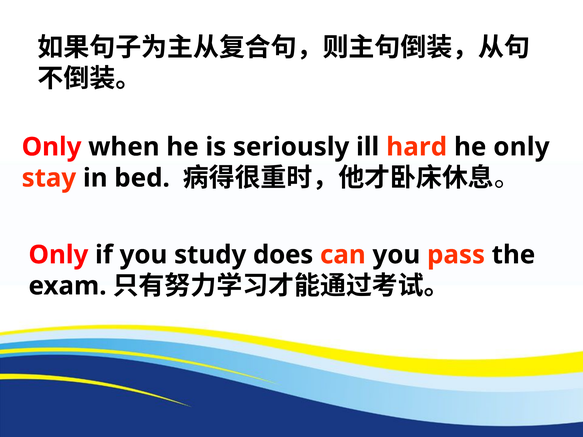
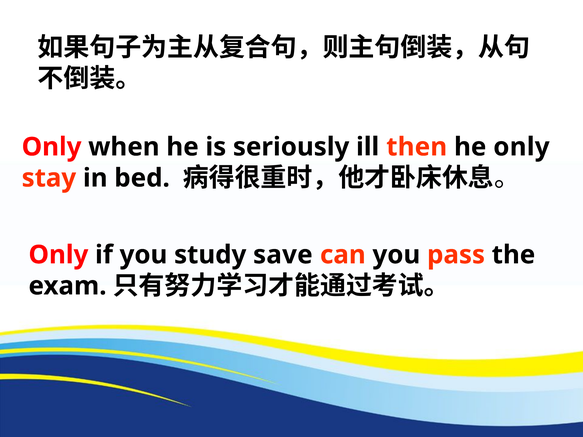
hard: hard -> then
does: does -> save
